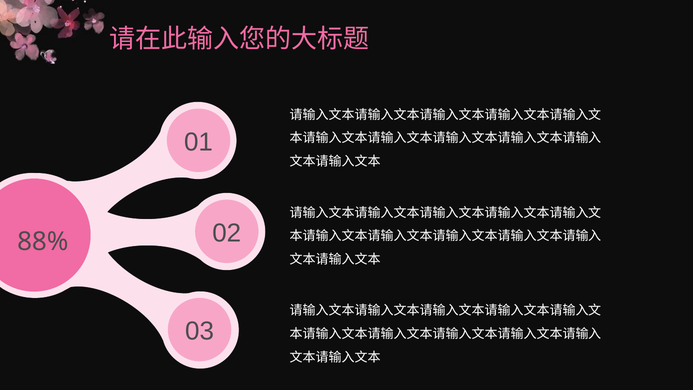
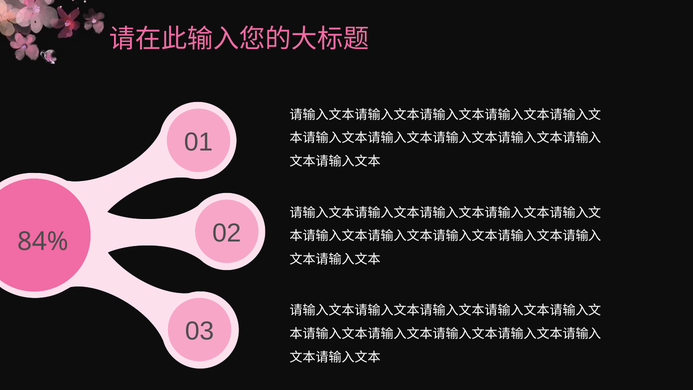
88%: 88% -> 84%
